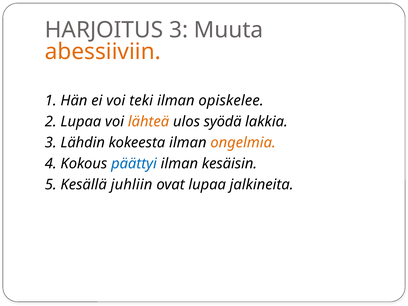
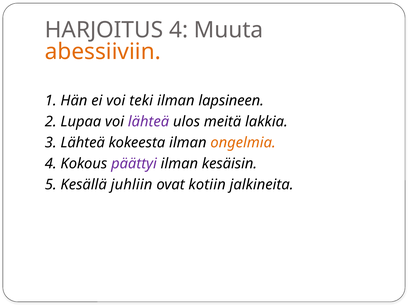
HARJOITUS 3: 3 -> 4
opiskelee: opiskelee -> lapsineen
lähteä at (149, 122) colour: orange -> purple
syödä: syödä -> meitä
3 Lähdin: Lähdin -> Lähteä
päättyi colour: blue -> purple
ovat lupaa: lupaa -> kotiin
